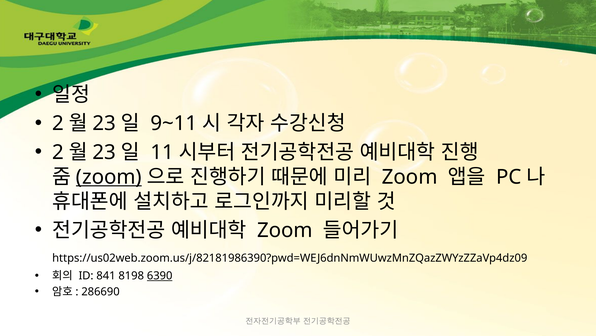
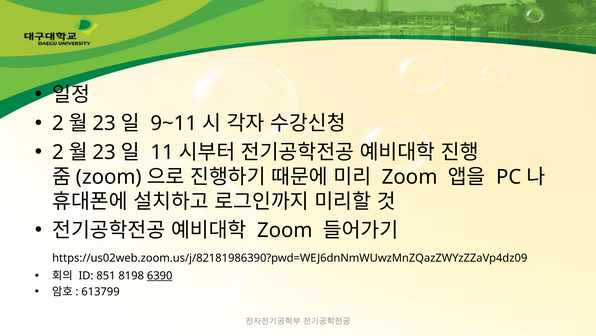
zoom at (109, 177) underline: present -> none
841: 841 -> 851
286690: 286690 -> 613799
